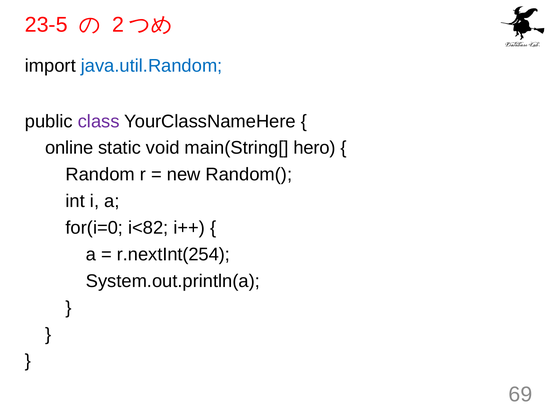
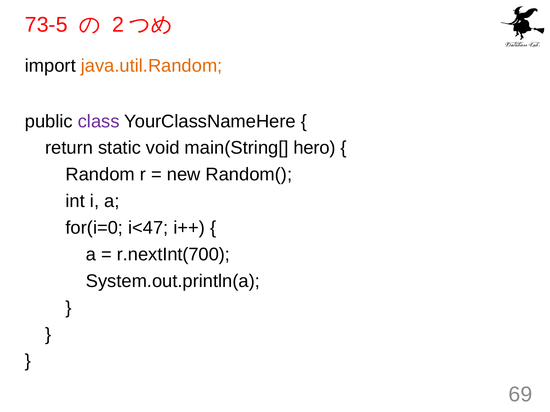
23-5: 23-5 -> 73-5
java.util.Random colour: blue -> orange
online: online -> return
i<82: i<82 -> i<47
r.nextInt(254: r.nextInt(254 -> r.nextInt(700
